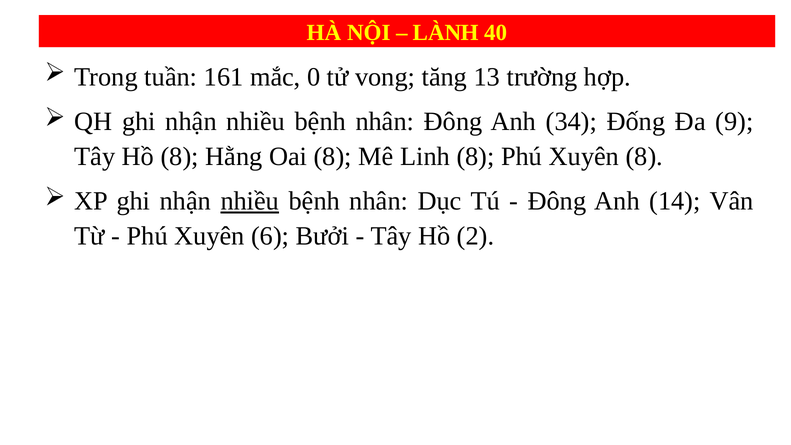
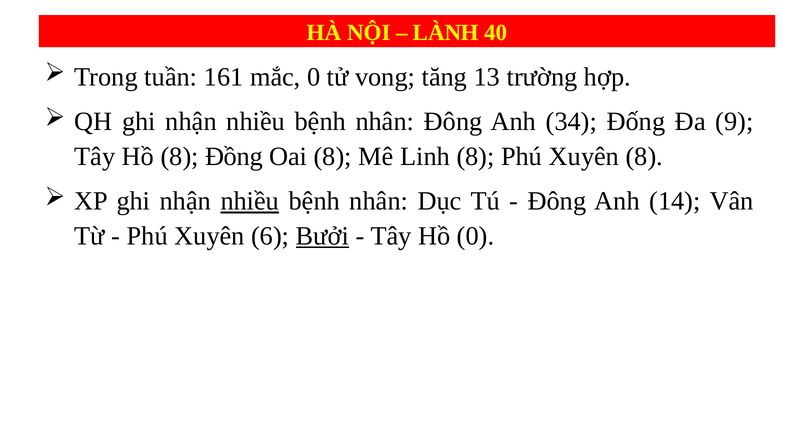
Hằng: Hằng -> Đồng
Bưởi underline: none -> present
Hồ 2: 2 -> 0
